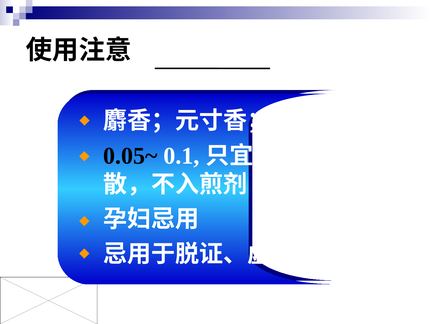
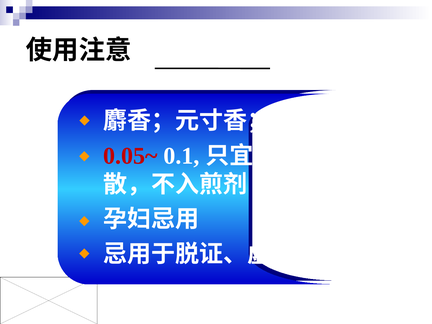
0.05~ colour: black -> red
